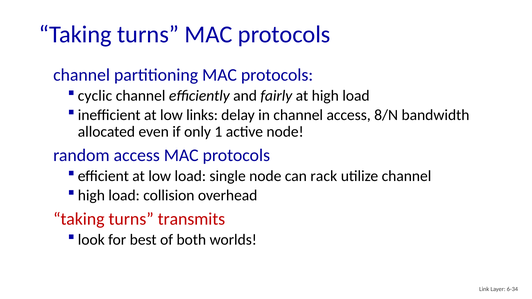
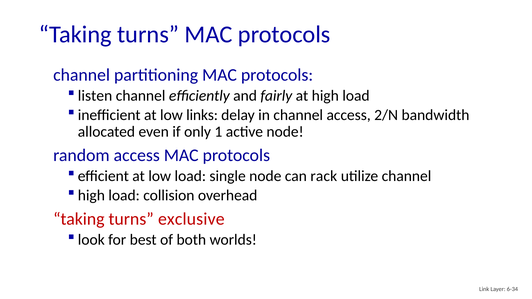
cyclic: cyclic -> listen
8/N: 8/N -> 2/N
transmits: transmits -> exclusive
